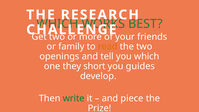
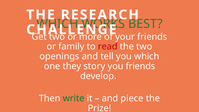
read colour: orange -> red
short: short -> story
you guides: guides -> friends
